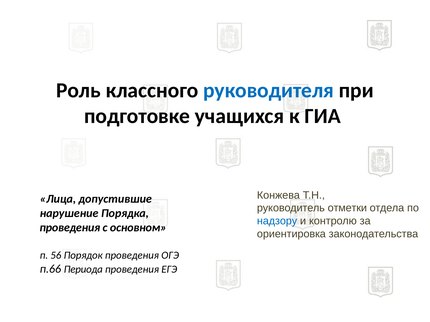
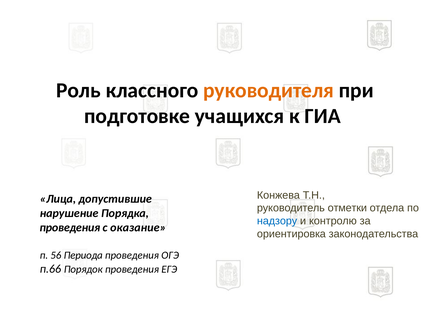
руководителя colour: blue -> orange
основном: основном -> оказание
Порядок: Порядок -> Периода
Периода: Периода -> Порядок
